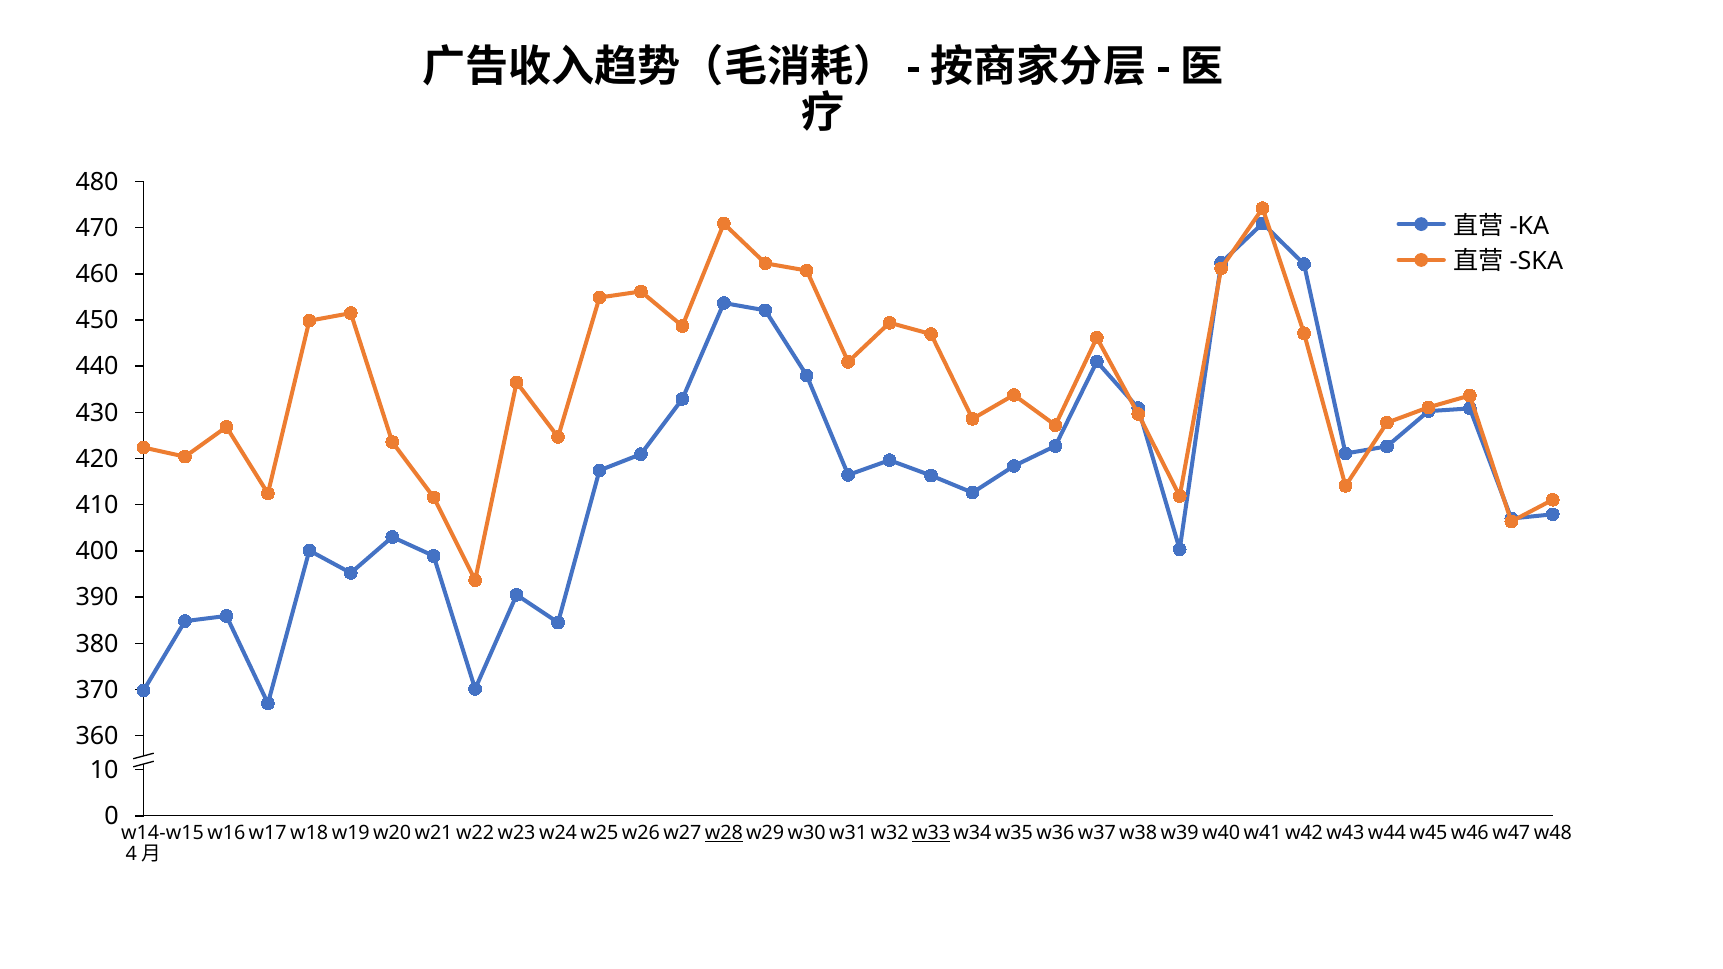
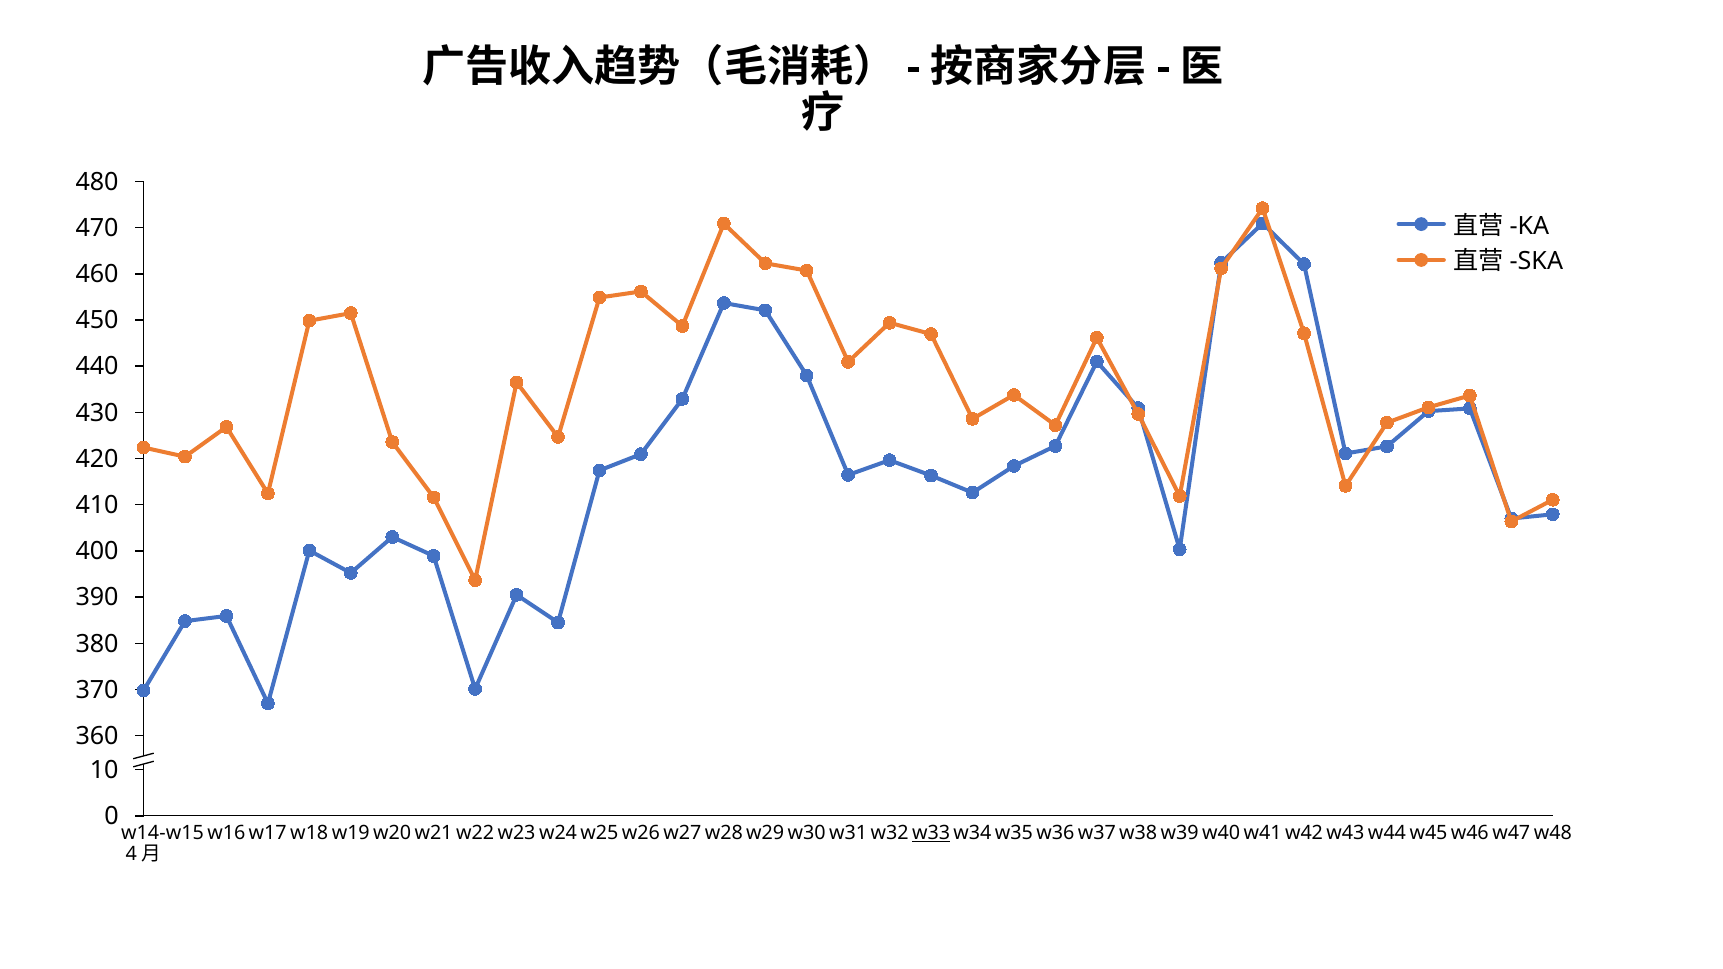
w28 underline: present -> none
